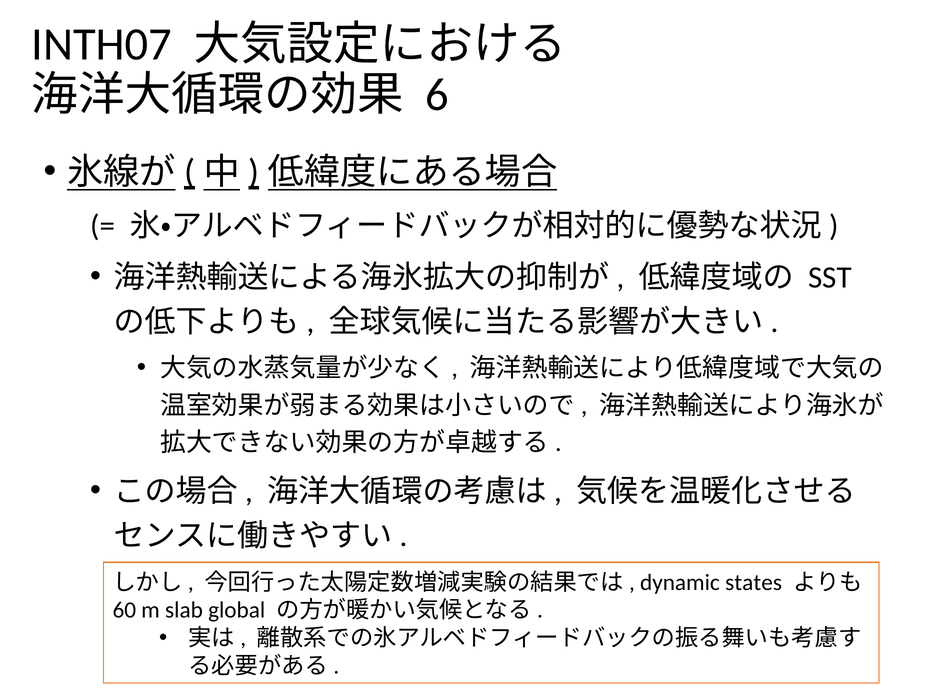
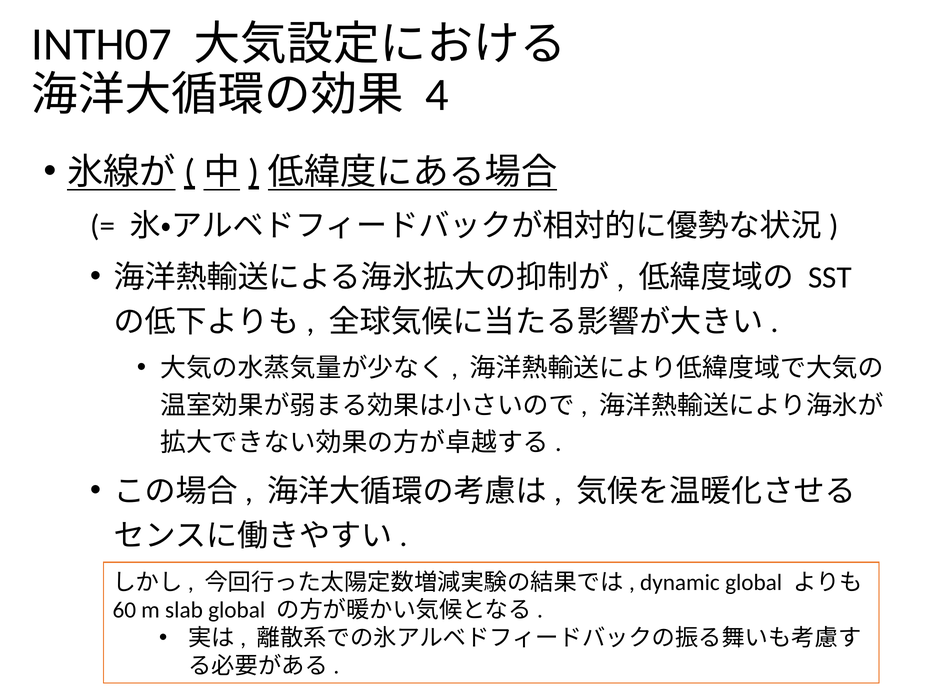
6: 6 -> 4
dynamic states: states -> global
